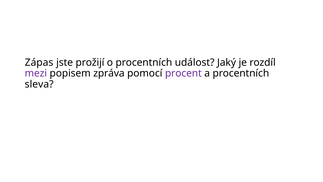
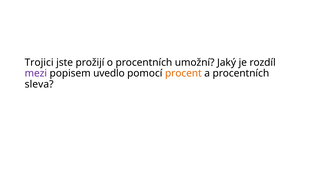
Zápas: Zápas -> Trojici
událost: událost -> umožní
zpráva: zpráva -> uvedlo
procent colour: purple -> orange
